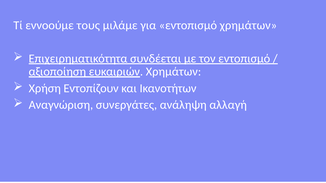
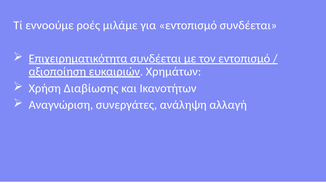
τους: τους -> ροές
εντοπισμό χρημάτων: χρημάτων -> συνδέεται
Εντοπίζουν: Εντοπίζουν -> Διαβίωσης
